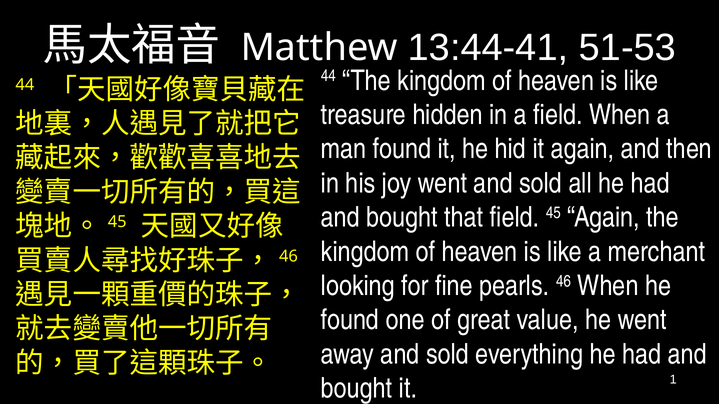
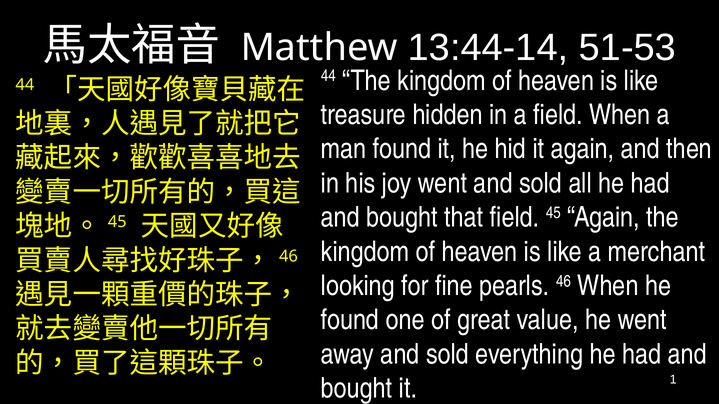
13:44-41: 13:44-41 -> 13:44-14
